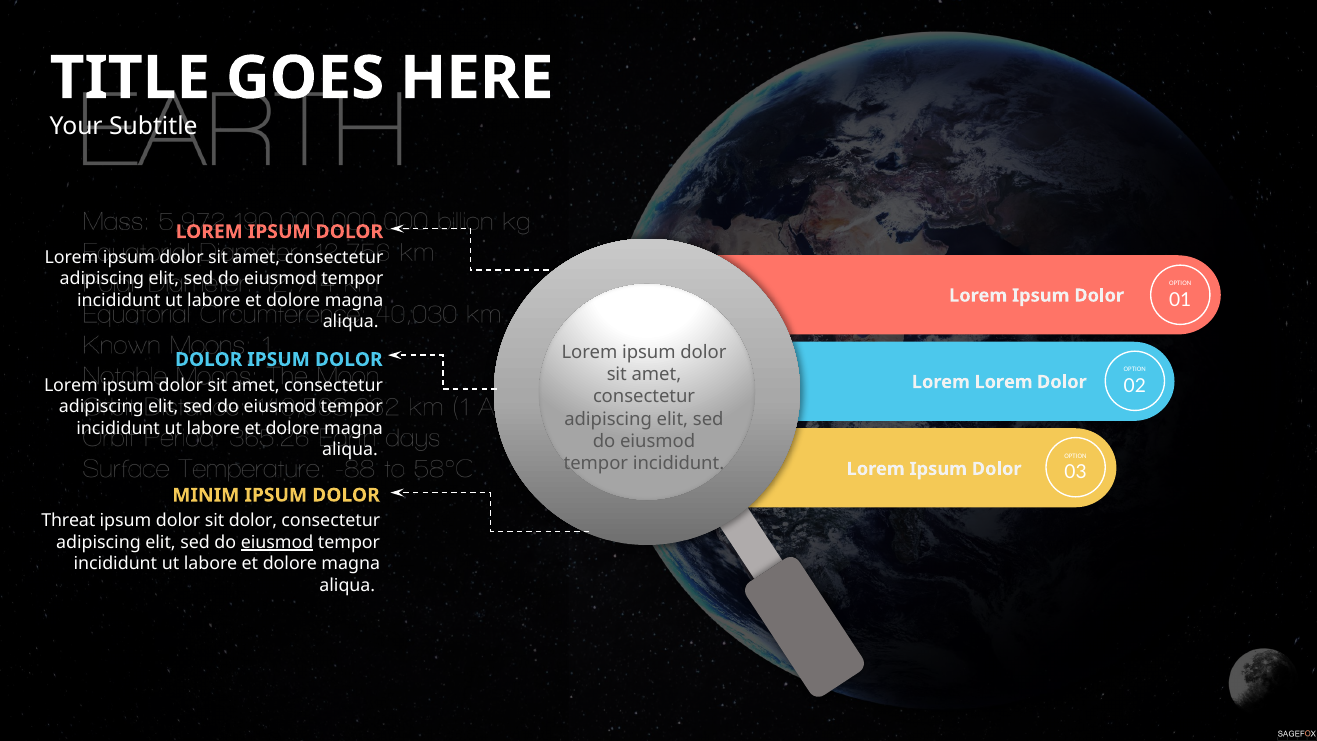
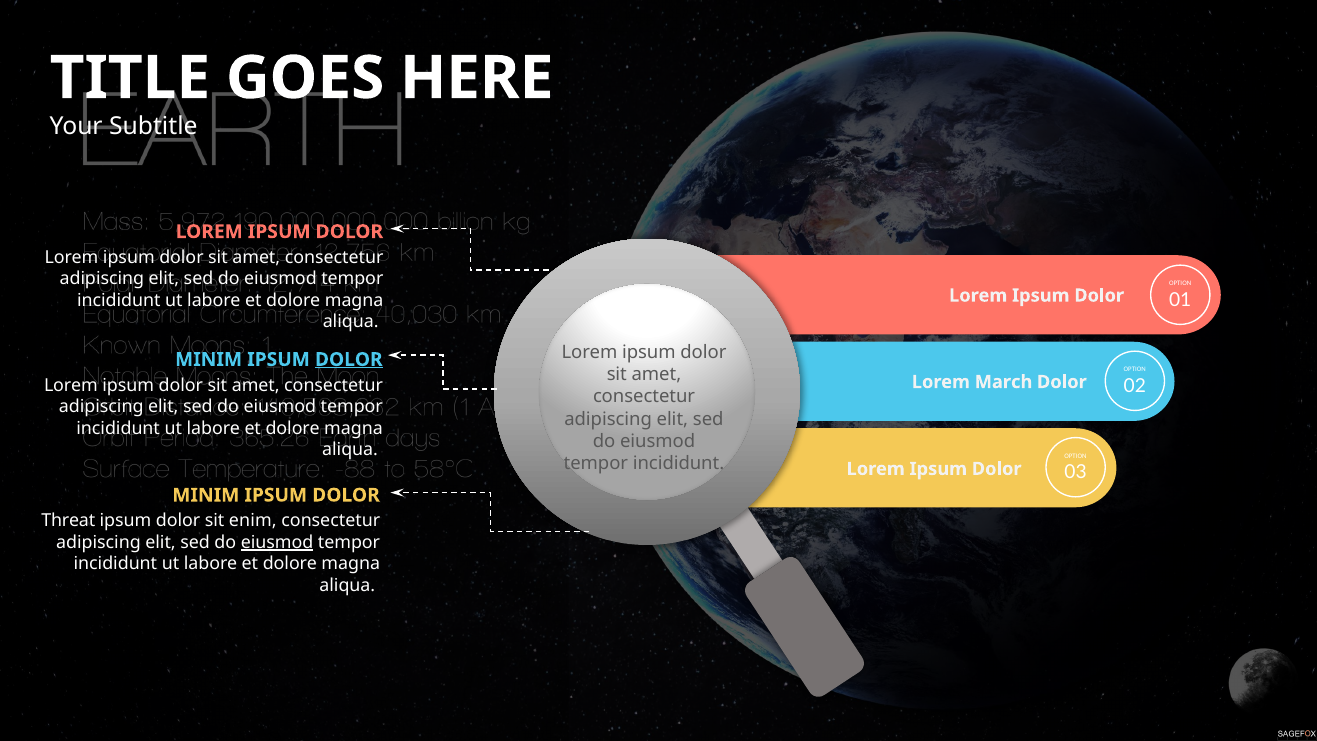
DOLOR at (209, 359): DOLOR -> MINIM
DOLOR at (349, 359) underline: none -> present
Lorem Lorem: Lorem -> March
sit dolor: dolor -> enim
